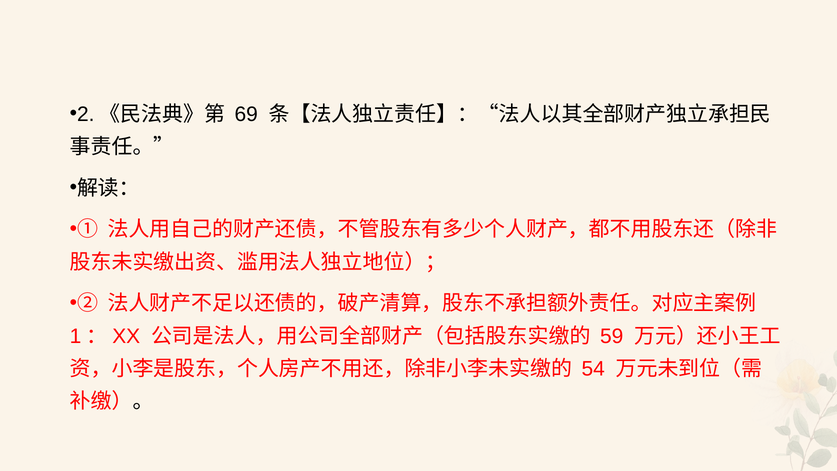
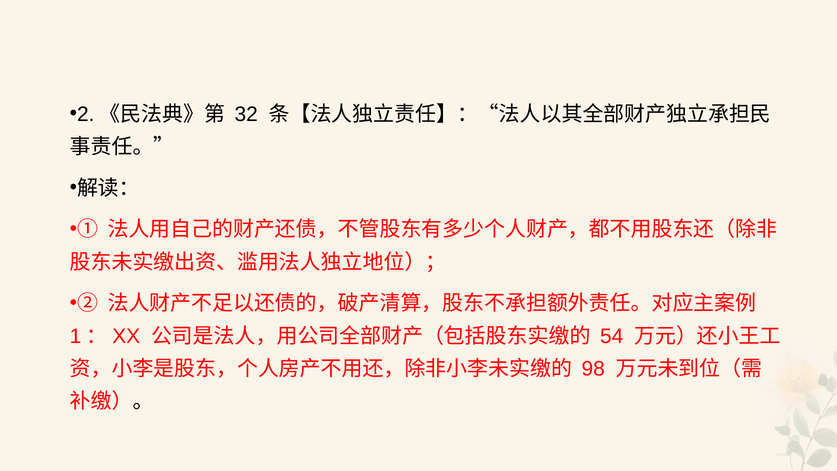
69: 69 -> 32
59: 59 -> 54
54: 54 -> 98
